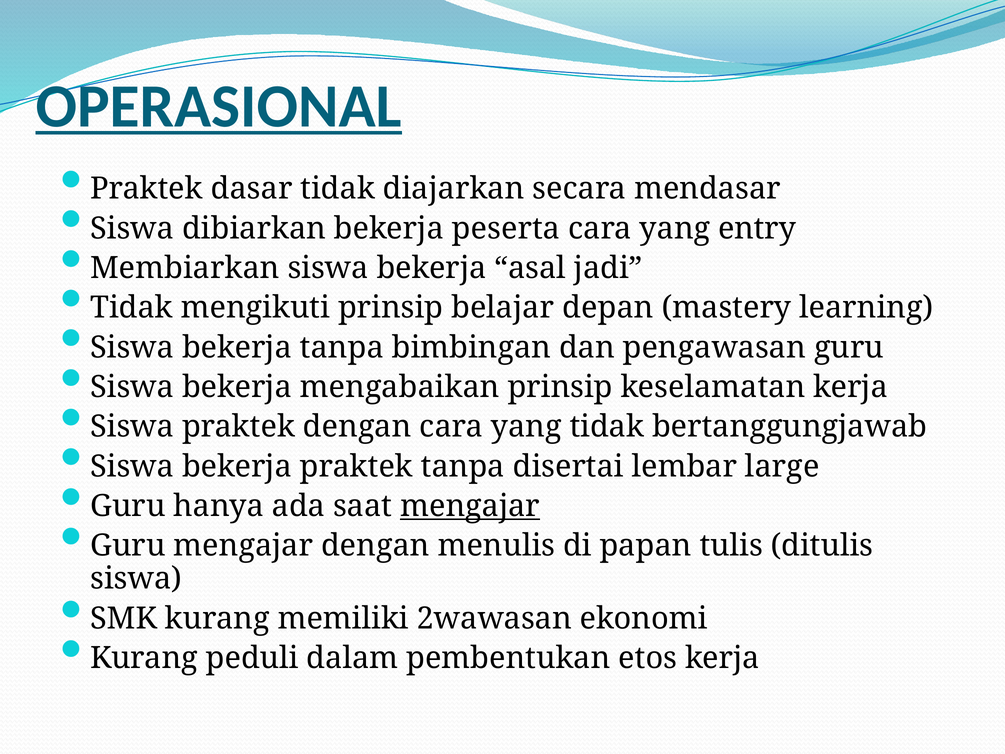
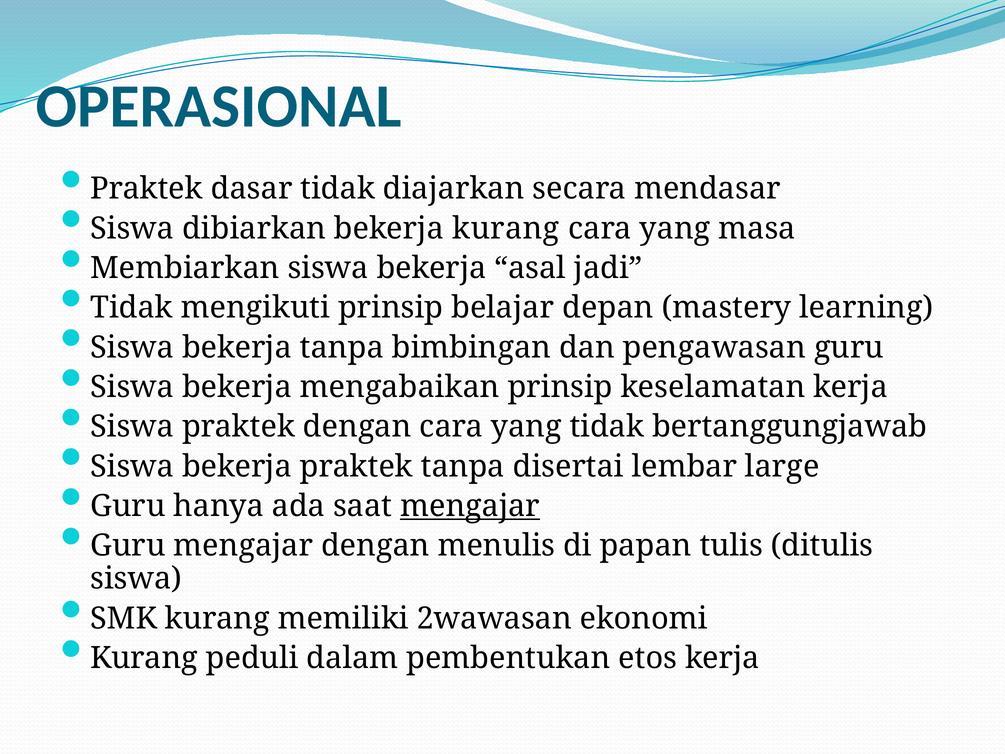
OPERASIONAL underline: present -> none
bekerja peserta: peserta -> kurang
entry: entry -> masa
